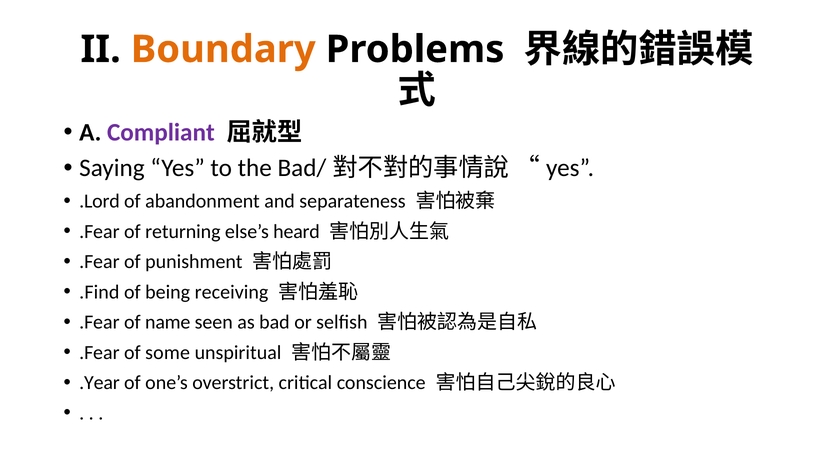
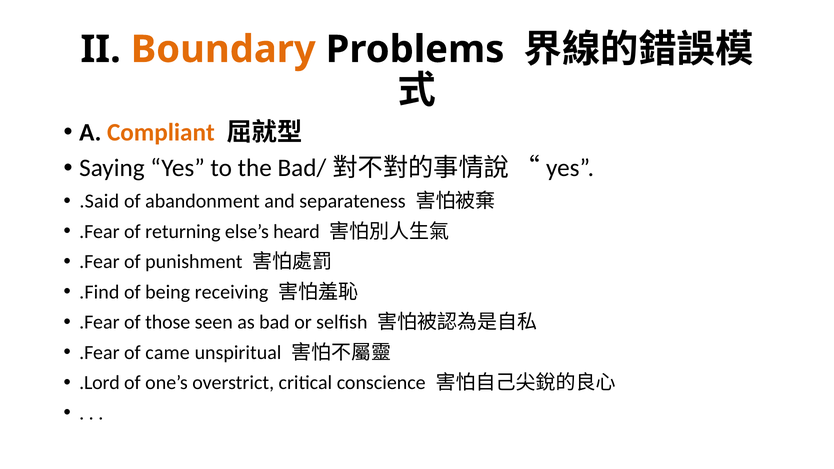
Compliant colour: purple -> orange
.Lord: .Lord -> .Said
name: name -> those
some: some -> came
.Year: .Year -> .Lord
